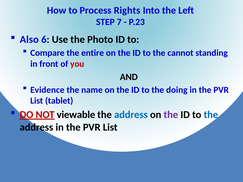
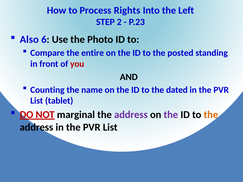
7: 7 -> 2
cannot: cannot -> posted
Evidence: Evidence -> Counting
doing: doing -> dated
viewable: viewable -> marginal
address at (131, 115) colour: blue -> purple
the at (211, 115) colour: blue -> orange
